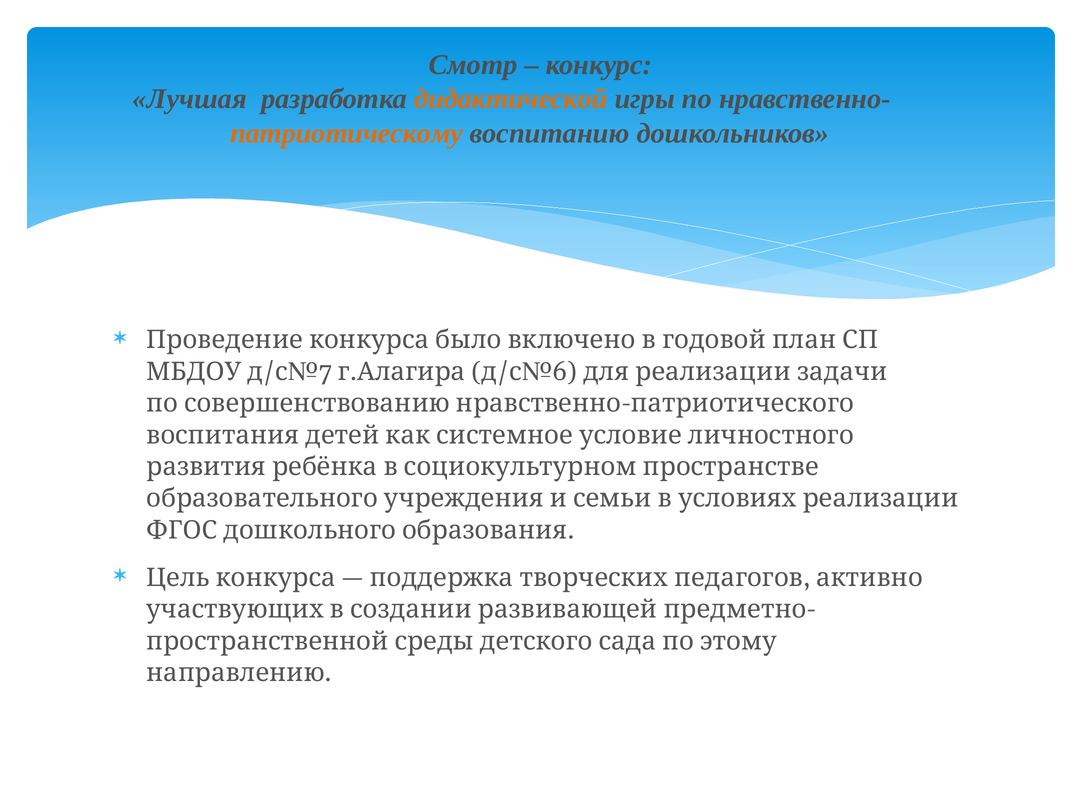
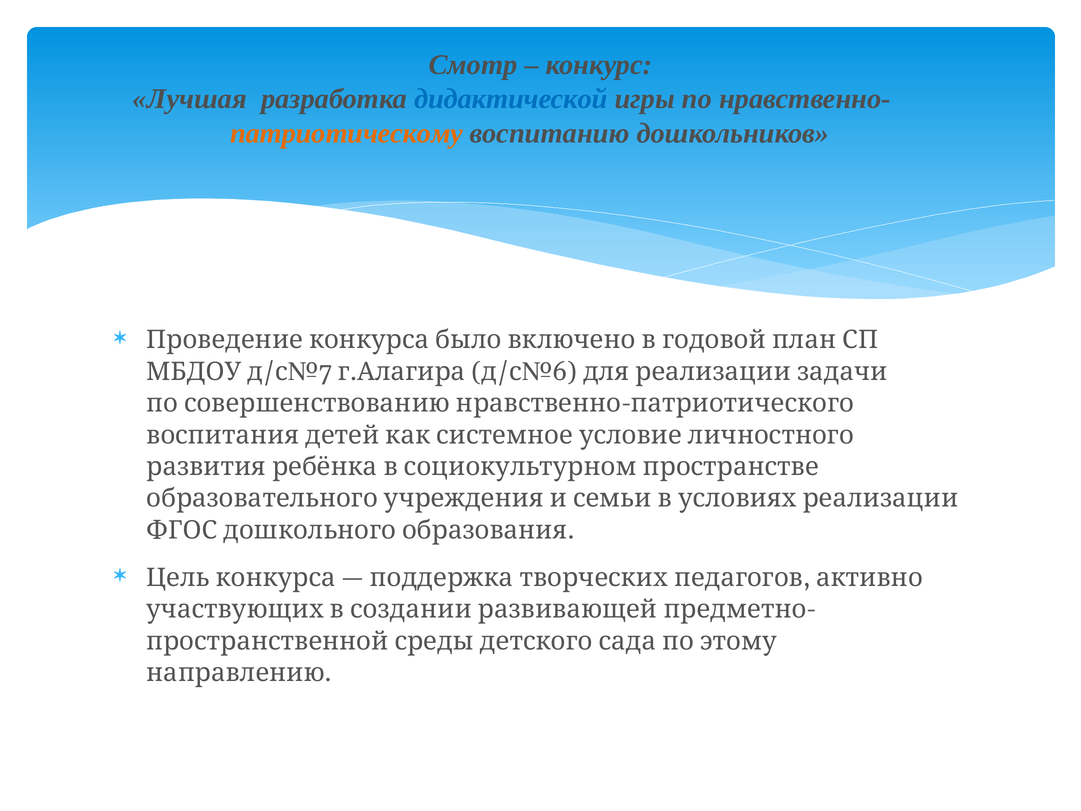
дидактической colour: orange -> blue
